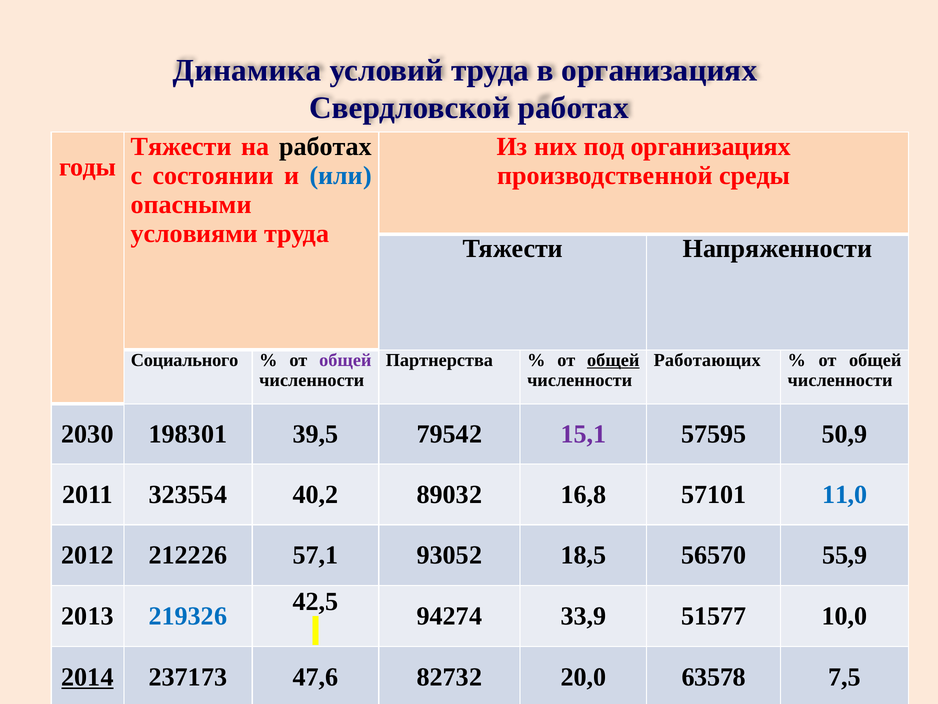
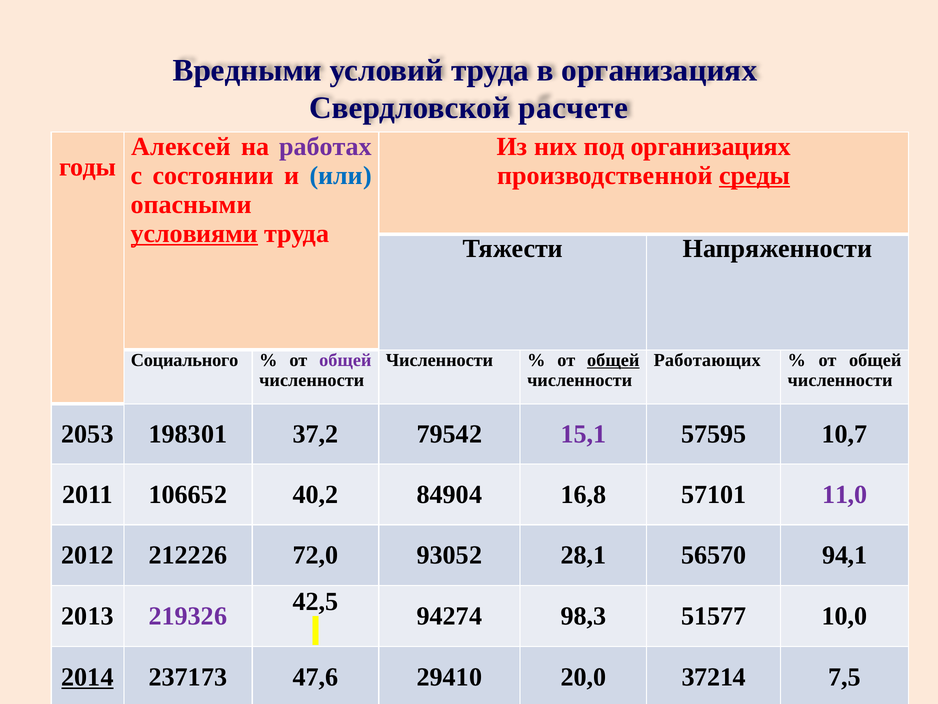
Динамика: Динамика -> Вредными
Свердловской работах: работах -> расчете
Тяжести at (181, 147): Тяжести -> Алексей
работах at (325, 147) colour: black -> purple
среды underline: none -> present
условиями underline: none -> present
Партнерства at (439, 360): Партнерства -> Численности
2030: 2030 -> 2053
39,5: 39,5 -> 37,2
50,9: 50,9 -> 10,7
323554: 323554 -> 106652
89032: 89032 -> 84904
11,0 colour: blue -> purple
57,1: 57,1 -> 72,0
18,5: 18,5 -> 28,1
55,9: 55,9 -> 94,1
219326 colour: blue -> purple
33,9: 33,9 -> 98,3
82732: 82732 -> 29410
63578: 63578 -> 37214
